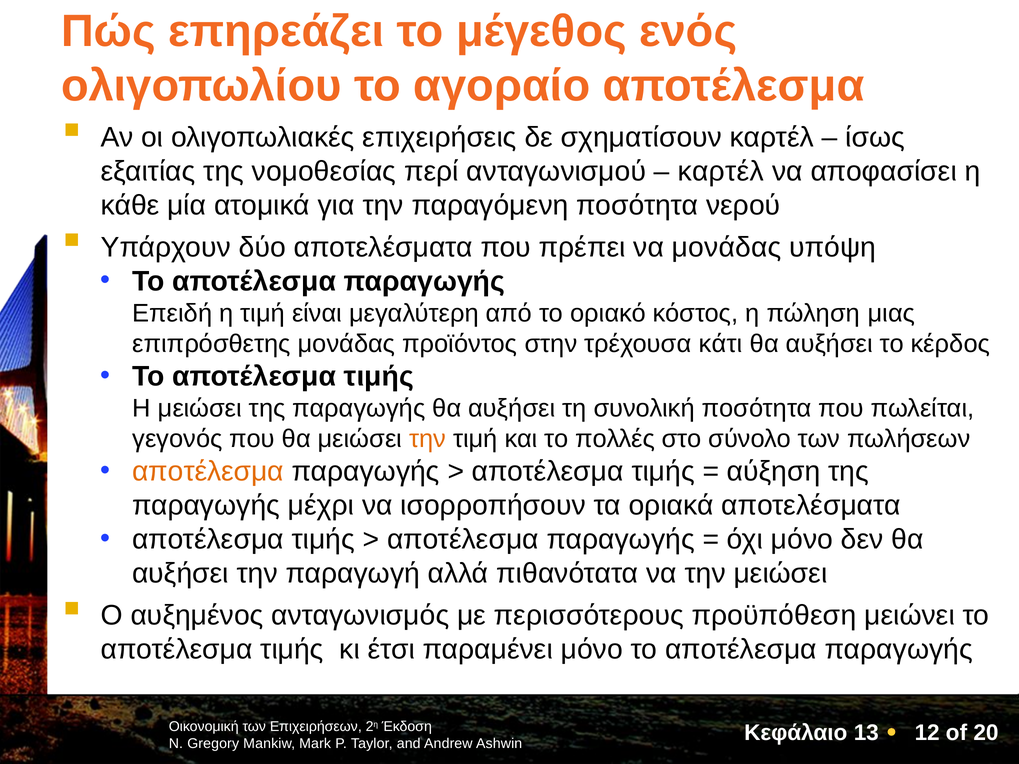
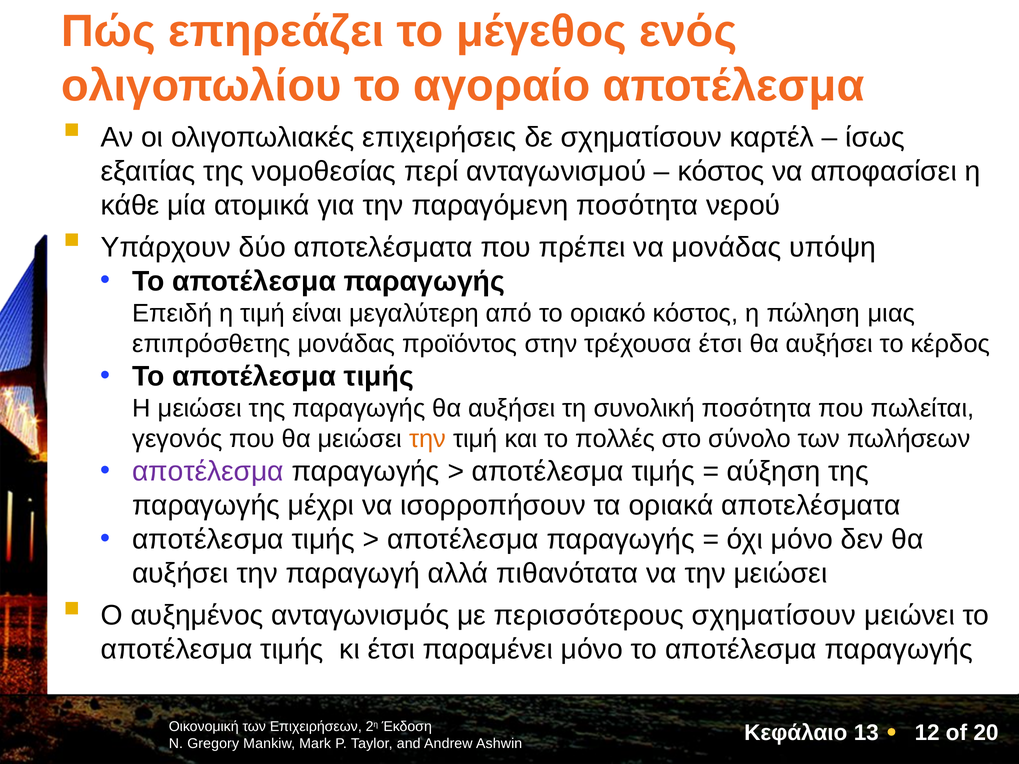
καρτέλ at (721, 171): καρτέλ -> κόστος
τρέχουσα κάτι: κάτι -> έτσι
αποτέλεσμα at (208, 472) colour: orange -> purple
περισσότερους προϋπόθεση: προϋπόθεση -> σχηματίσουν
